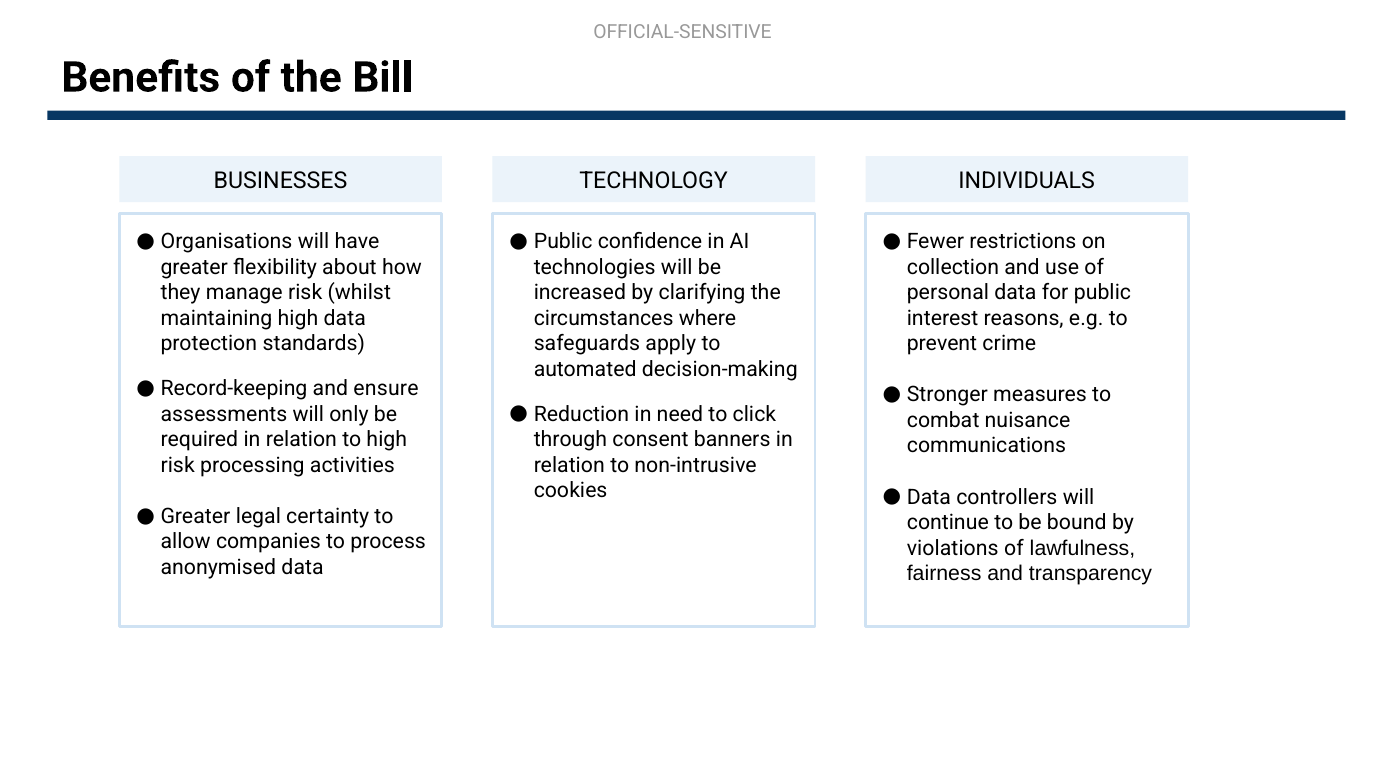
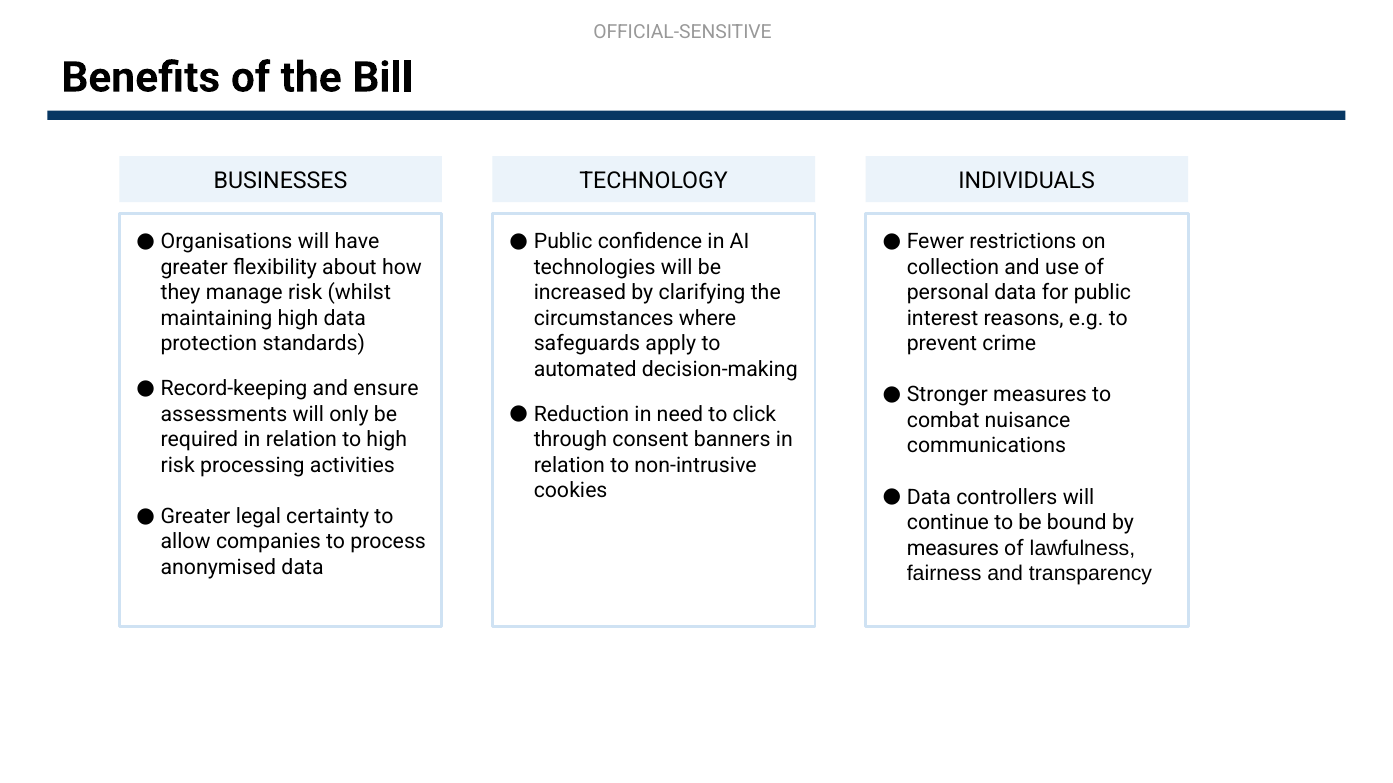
violations at (953, 549): violations -> measures
